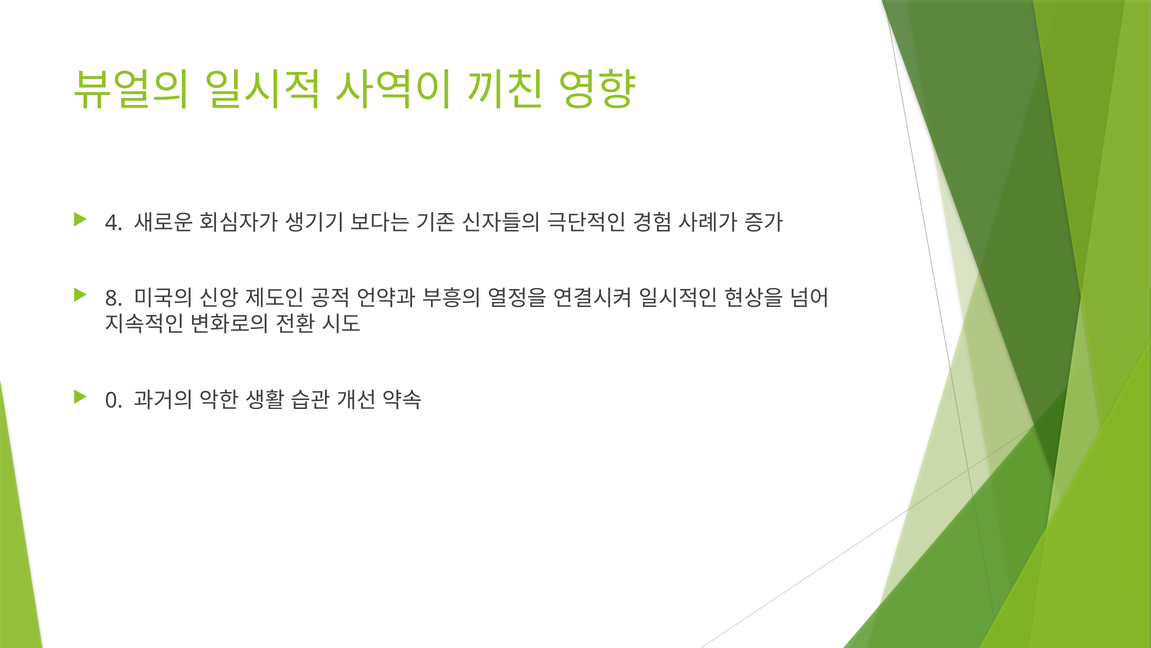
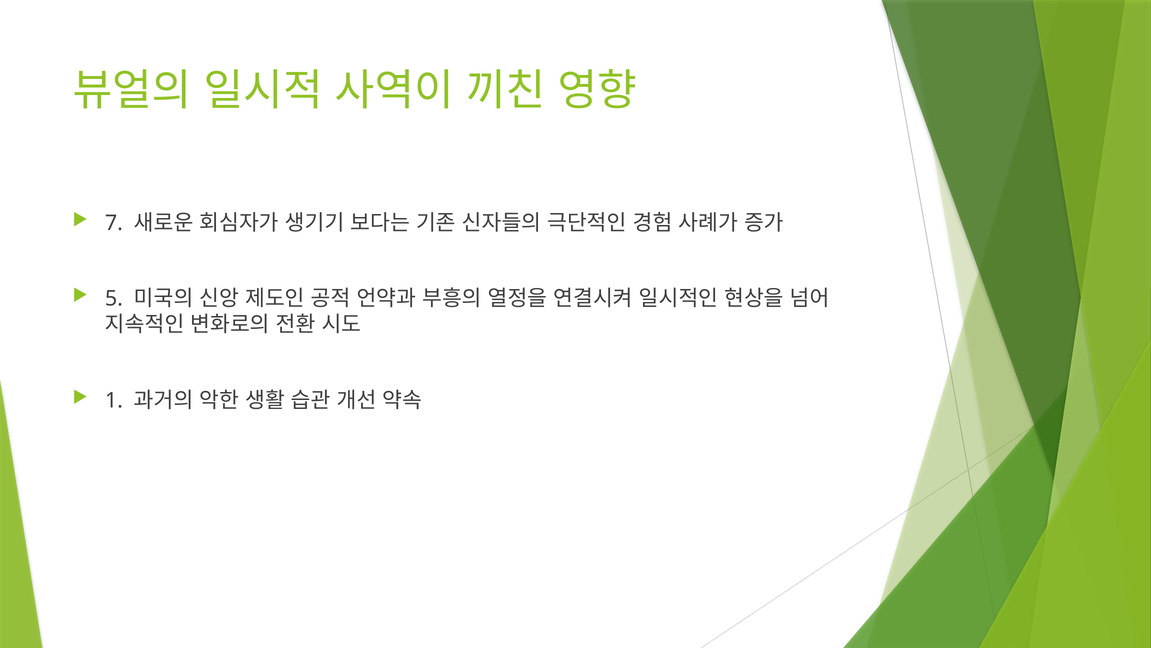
4: 4 -> 7
8: 8 -> 5
0: 0 -> 1
